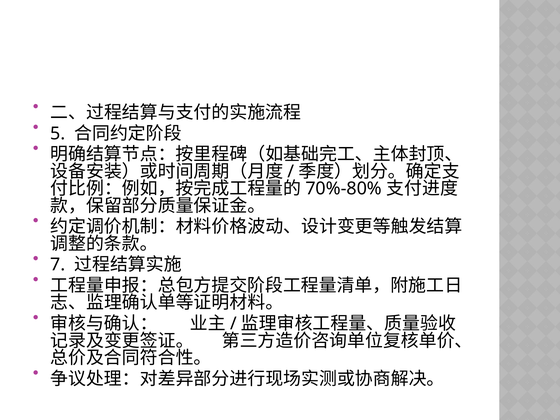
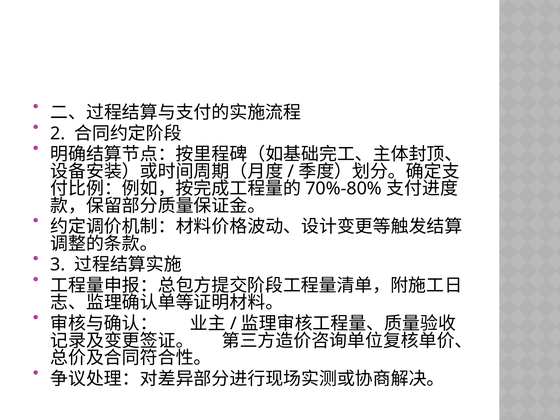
5: 5 -> 2
7: 7 -> 3
